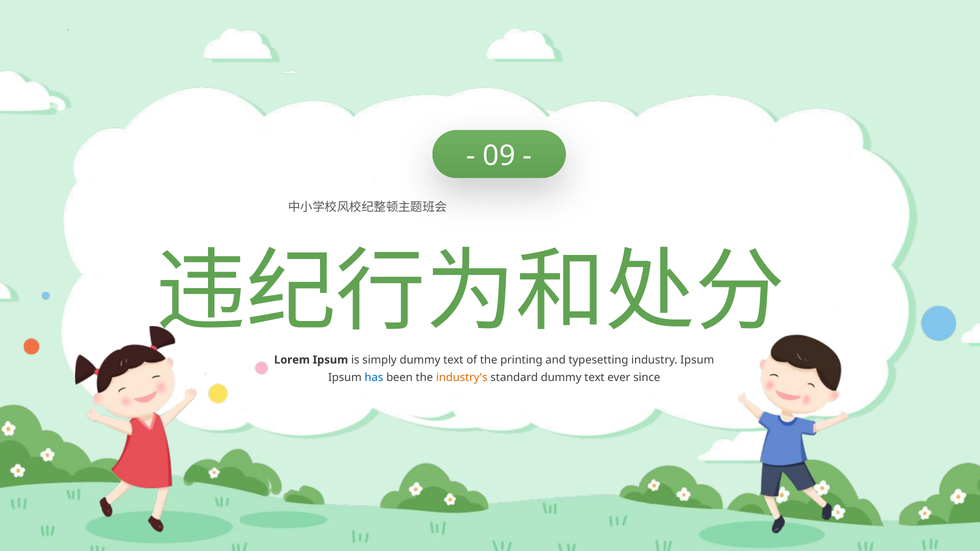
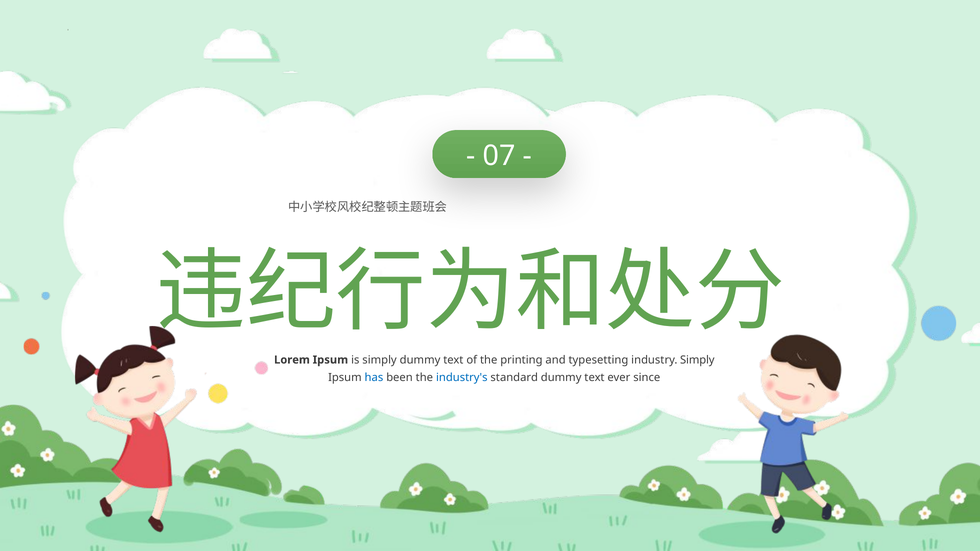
09: 09 -> 07
industry Ipsum: Ipsum -> Simply
industry's colour: orange -> blue
